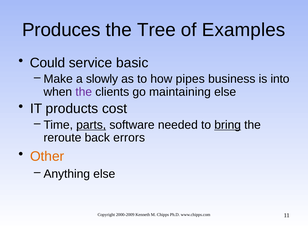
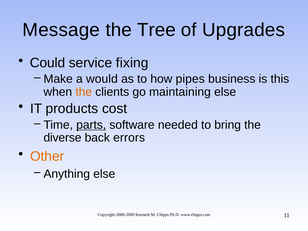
Produces: Produces -> Message
Examples: Examples -> Upgrades
basic: basic -> fixing
slowly: slowly -> would
into: into -> this
the at (84, 92) colour: purple -> orange
bring underline: present -> none
reroute: reroute -> diverse
